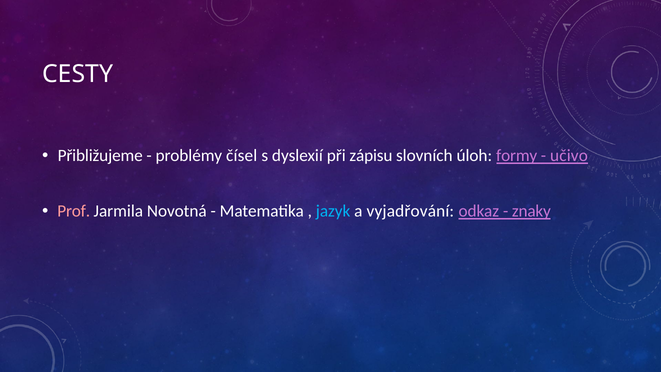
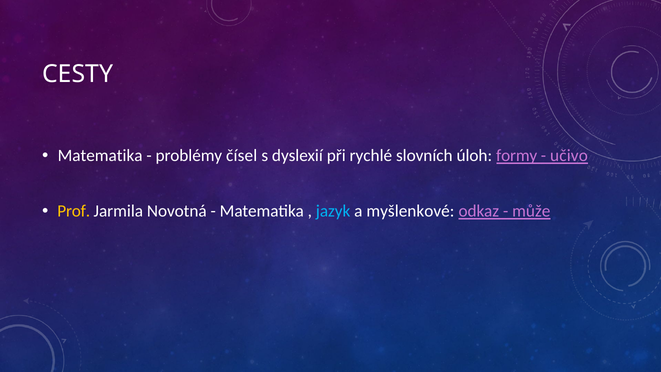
Přibližujeme at (100, 156): Přibližujeme -> Matematika
zápisu: zápisu -> rychlé
Prof colour: pink -> yellow
vyjadřování: vyjadřování -> myšlenkové
znaky: znaky -> může
